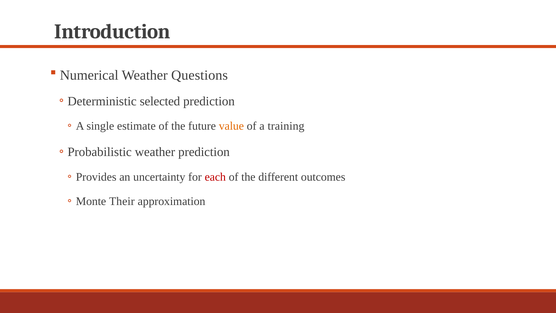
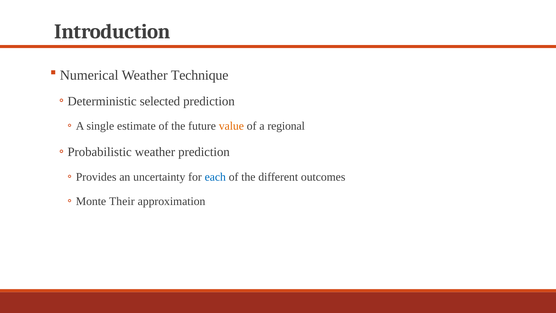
Questions: Questions -> Technique
training: training -> regional
each colour: red -> blue
